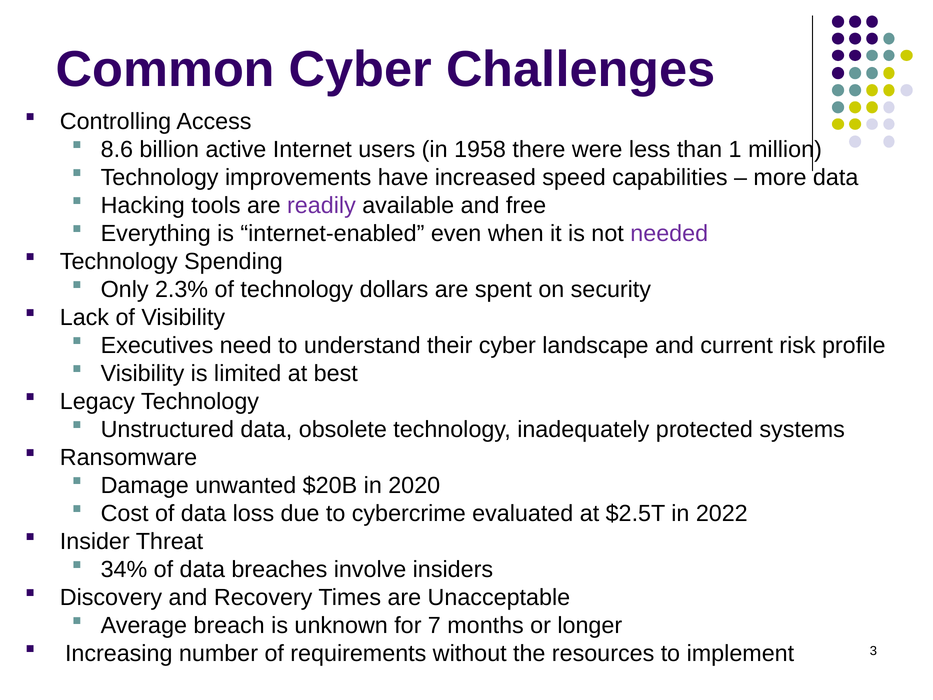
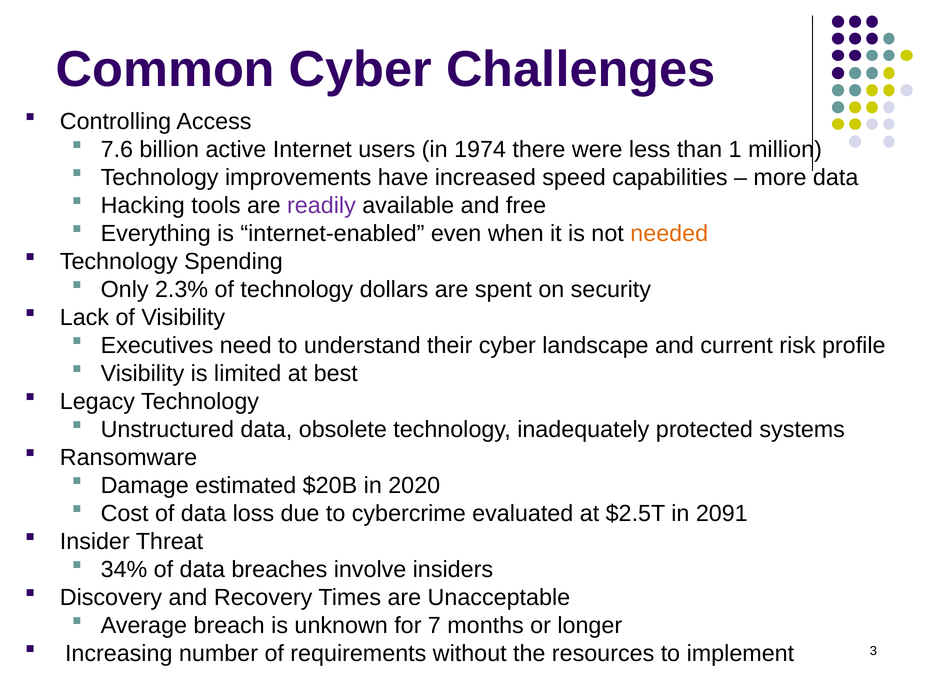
8.6: 8.6 -> 7.6
1958: 1958 -> 1974
needed colour: purple -> orange
unwanted: unwanted -> estimated
2022: 2022 -> 2091
